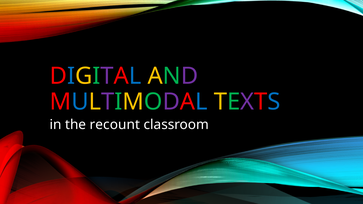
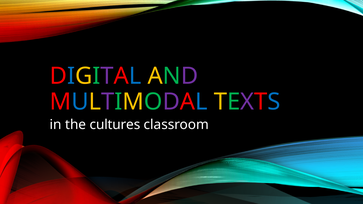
recount: recount -> cultures
